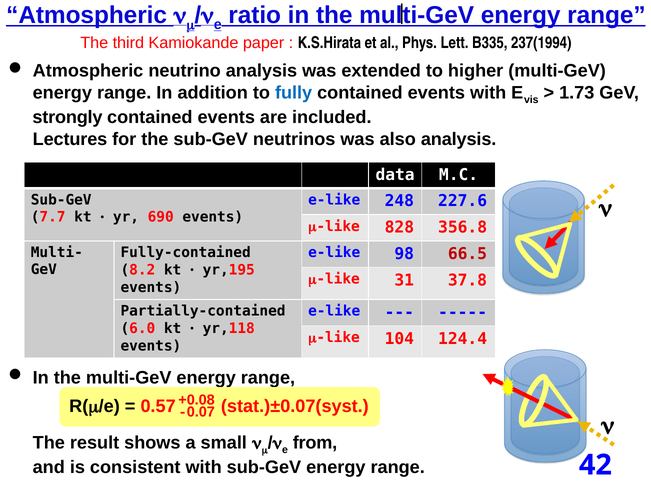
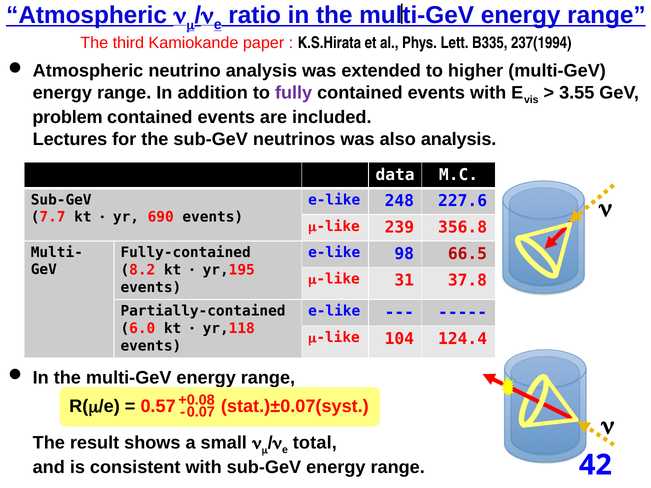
fully colour: blue -> purple
1.73: 1.73 -> 3.55
strongly: strongly -> problem
828: 828 -> 239
from: from -> total
